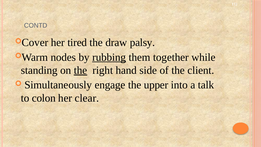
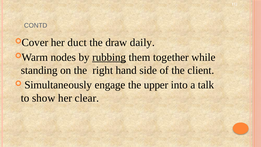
tired: tired -> duct
palsy: palsy -> daily
the at (80, 70) underline: present -> none
colon: colon -> show
